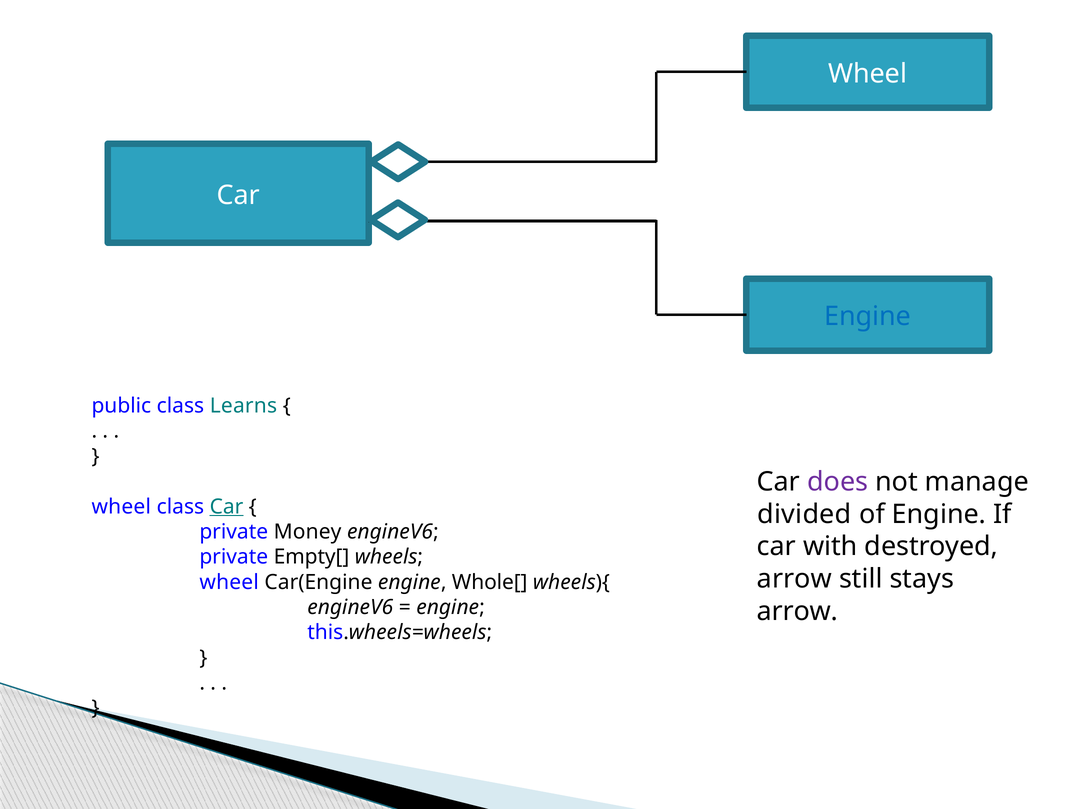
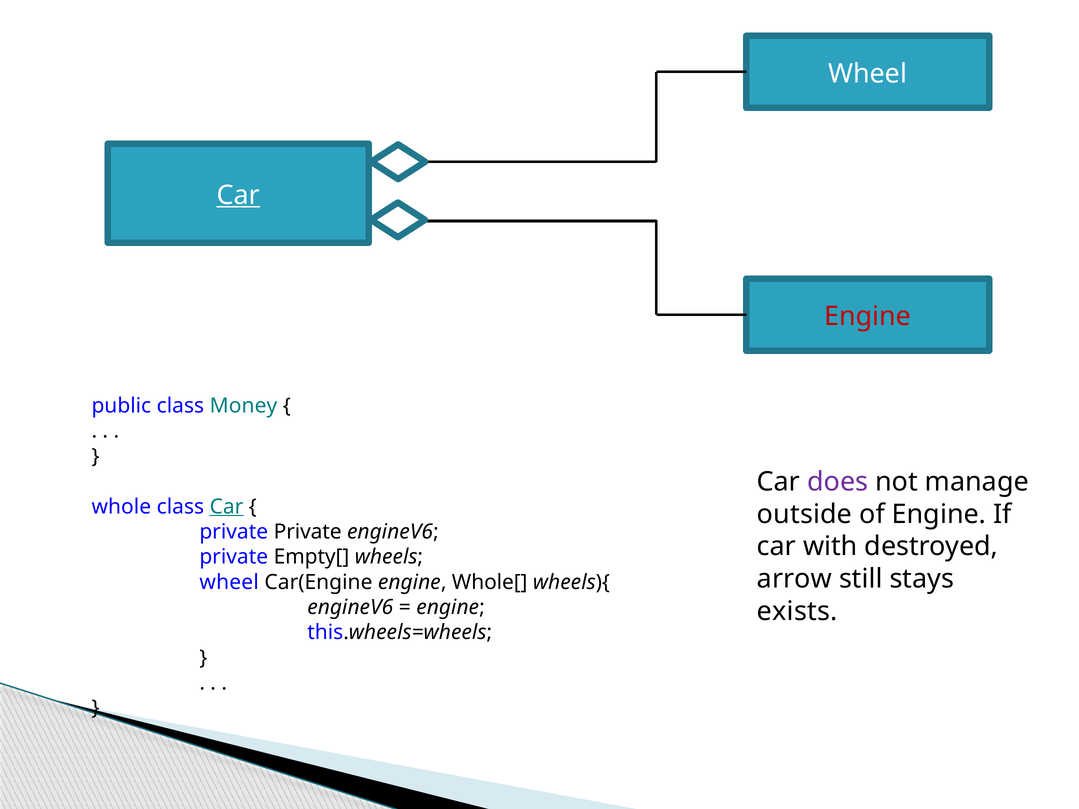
Car at (238, 195) underline: none -> present
Engine at (868, 317) colour: blue -> red
Learns: Learns -> Money
wheel at (121, 507): wheel -> whole
divided: divided -> outside
private Money: Money -> Private
arrow at (797, 611): arrow -> exists
